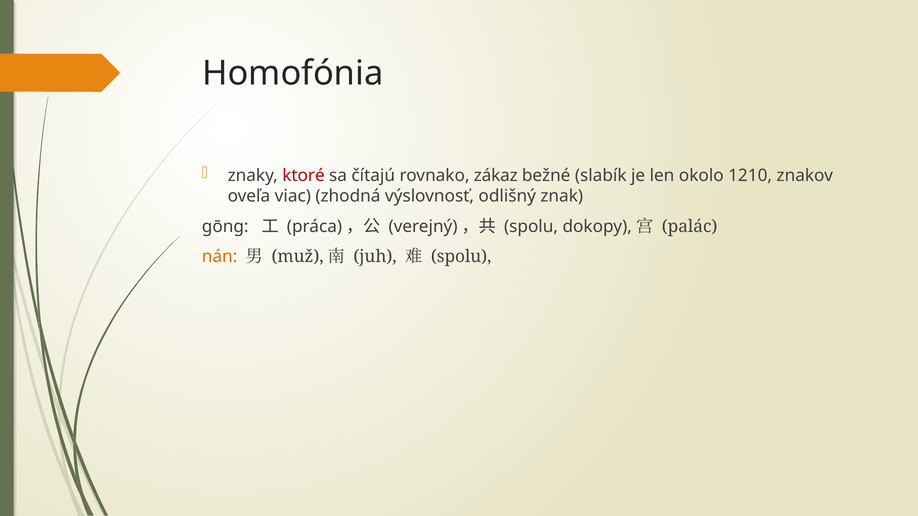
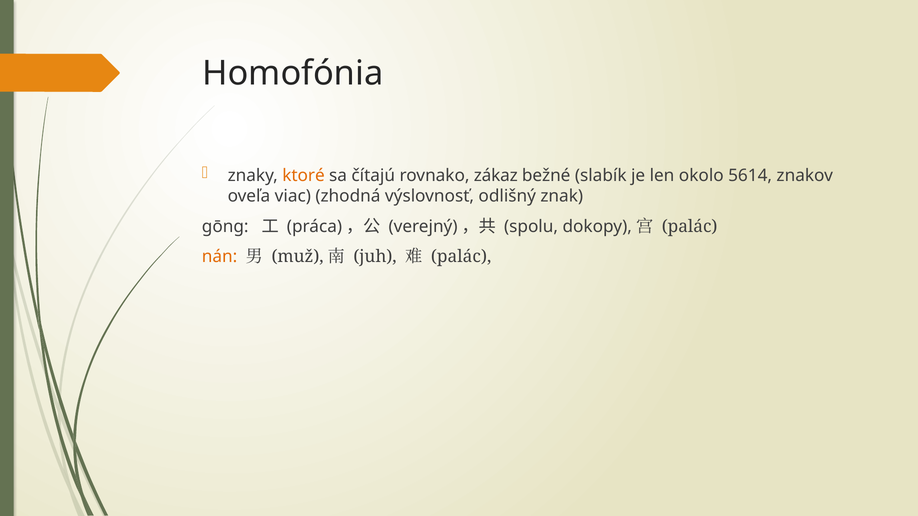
ktoré colour: red -> orange
1210: 1210 -> 5614
spolu at (461, 257): spolu -> palác
